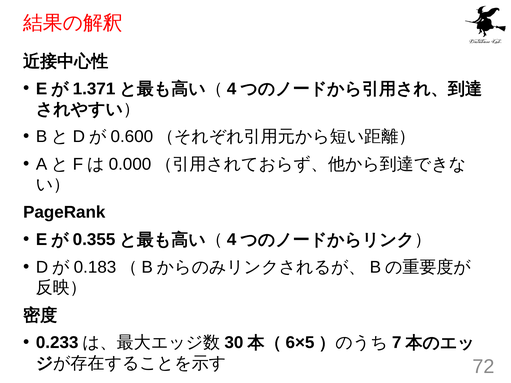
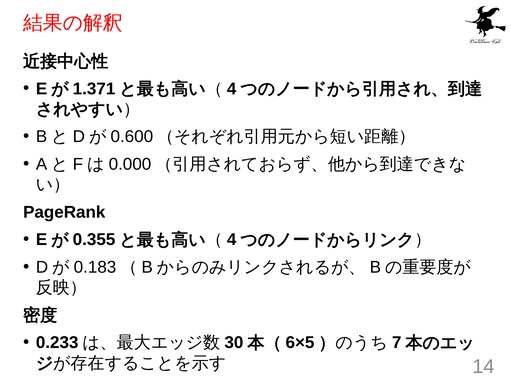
72: 72 -> 14
